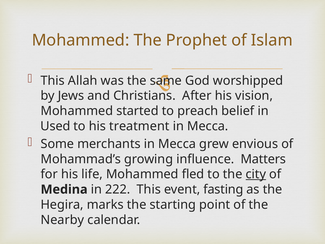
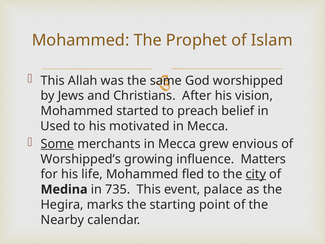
treatment: treatment -> motivated
Some underline: none -> present
Mohammad’s: Mohammad’s -> Worshipped’s
222: 222 -> 735
fasting: fasting -> palace
